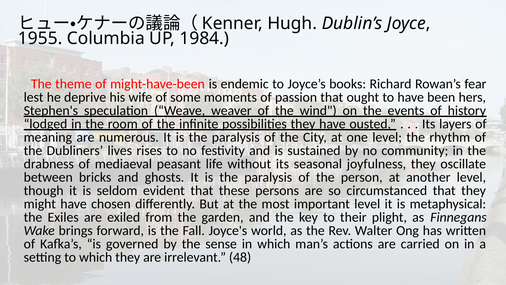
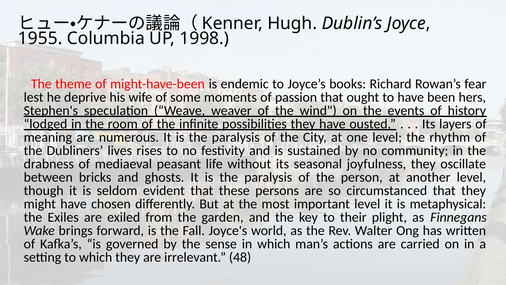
1984: 1984 -> 1998
